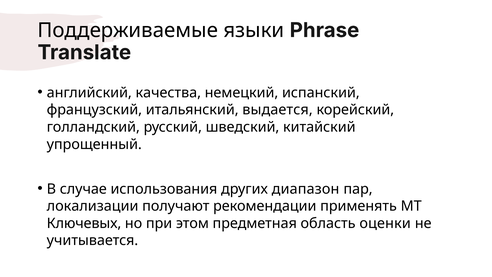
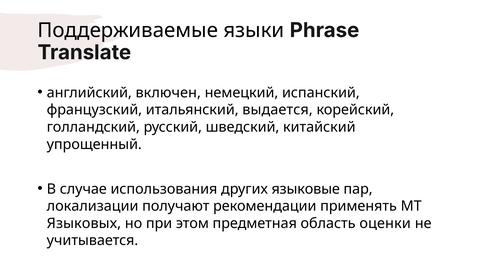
качества: качества -> включен
диапазон: диапазон -> языковые
Ключевых: Ключевых -> Языковых
